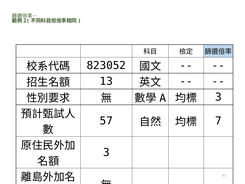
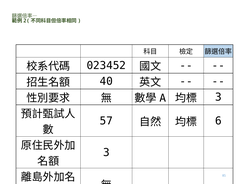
823052: 823052 -> 023452
13: 13 -> 40
7: 7 -> 6
